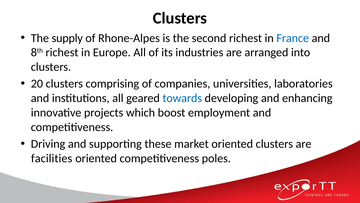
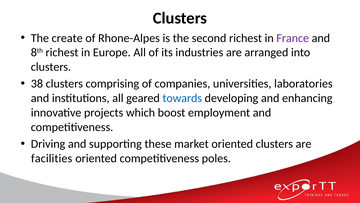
supply: supply -> create
France colour: blue -> purple
20: 20 -> 38
